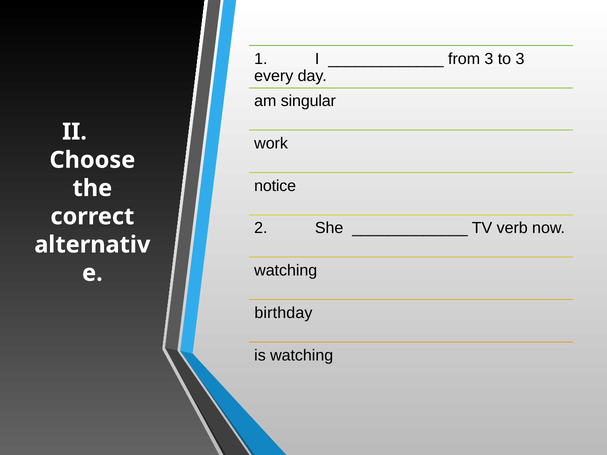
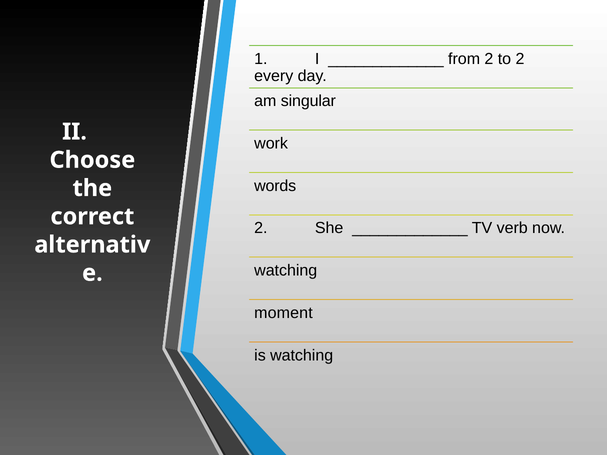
from 3: 3 -> 2
to 3: 3 -> 2
notice: notice -> words
birthday: birthday -> moment
